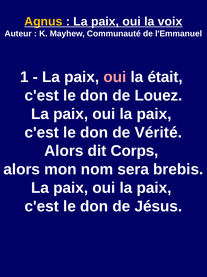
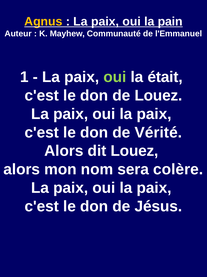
voix: voix -> pain
oui at (115, 77) colour: pink -> light green
dit Corps: Corps -> Louez
brebis: brebis -> colère
